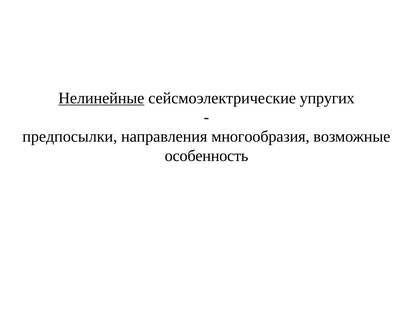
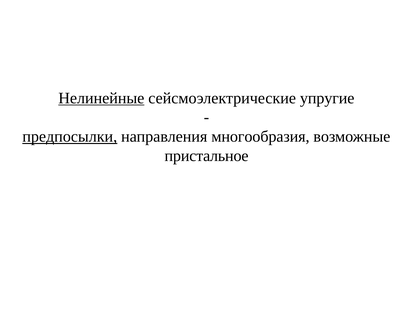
упругих: упругих -> упругие
предпосылки underline: none -> present
особенность: особенность -> пристальное
